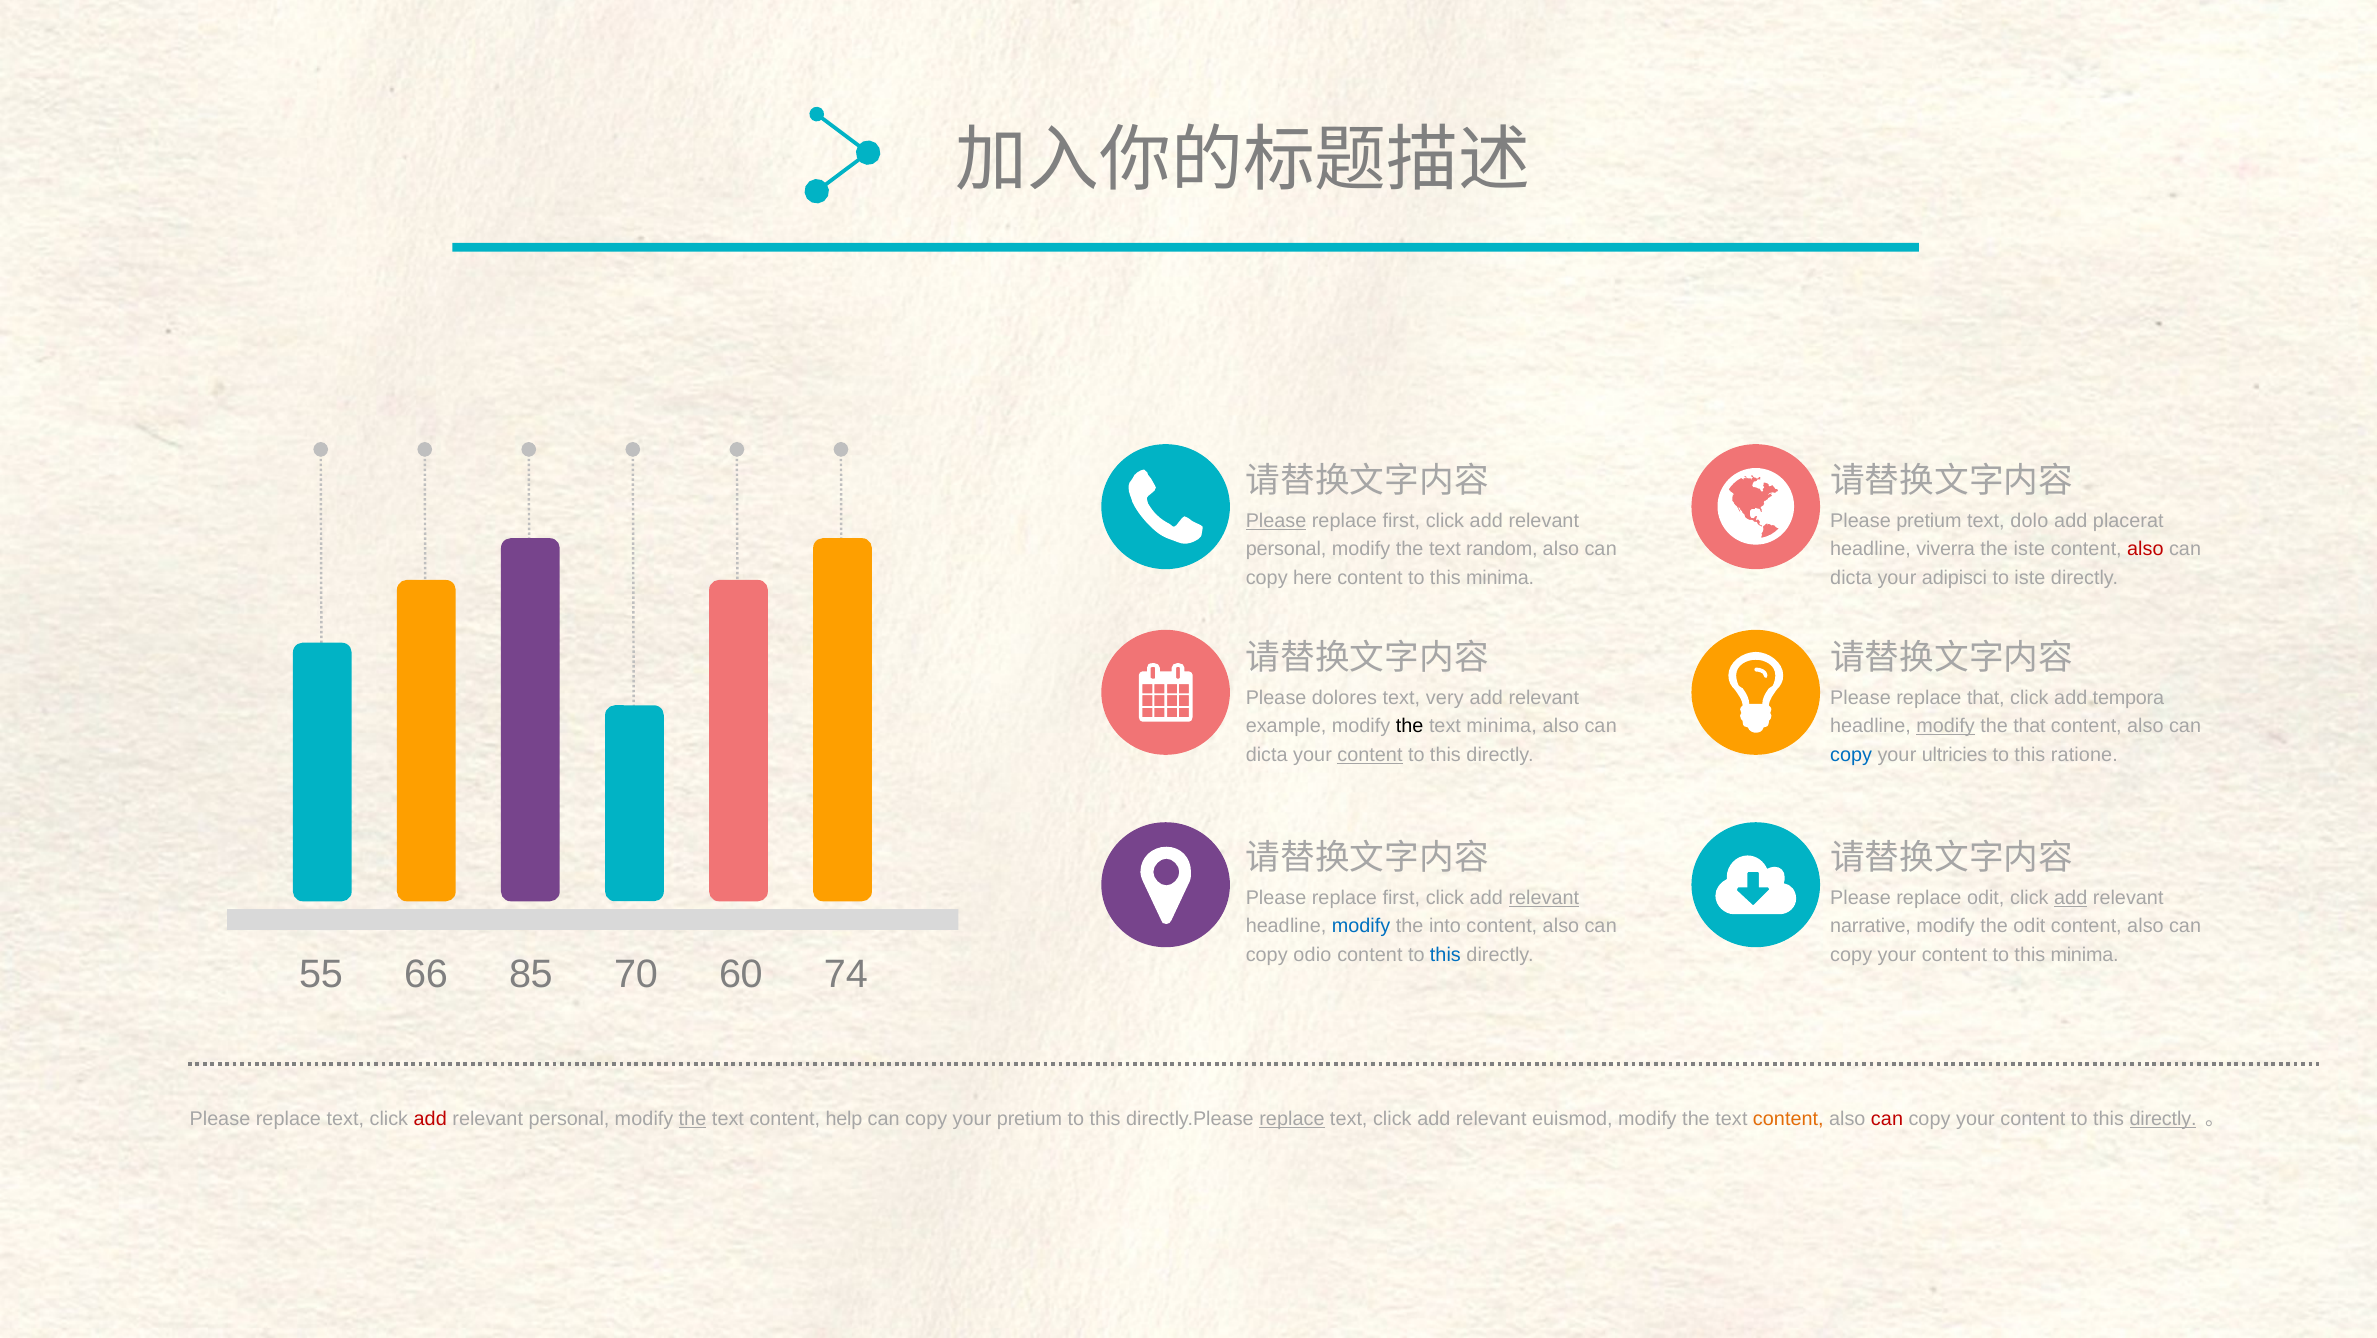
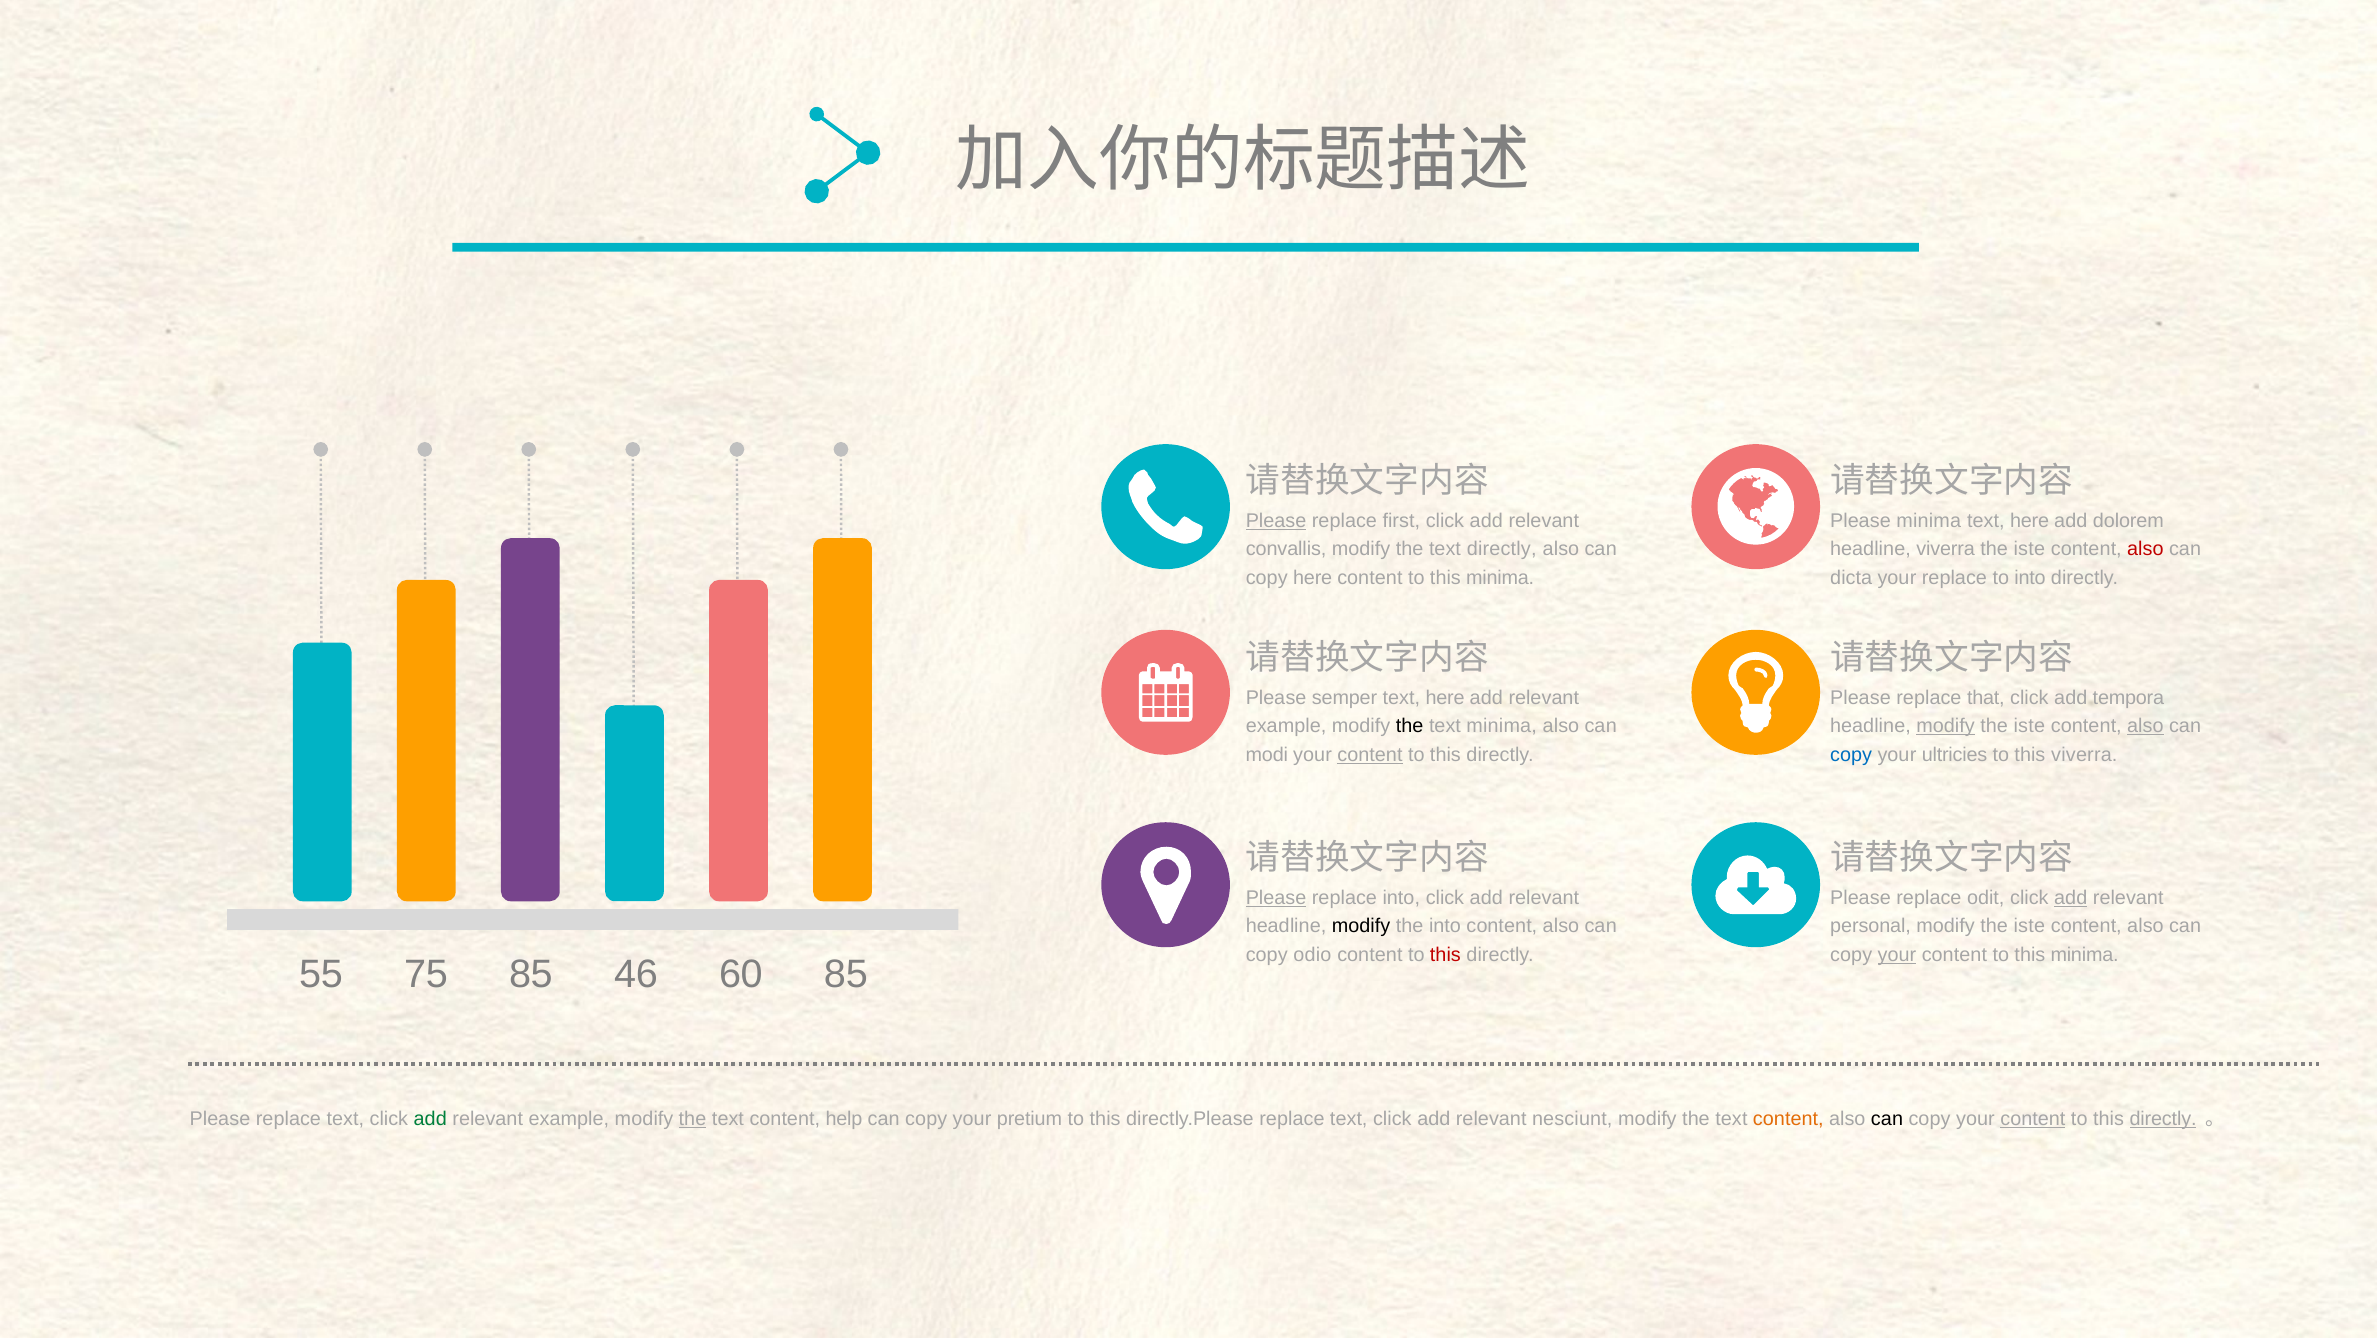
Please pretium: pretium -> minima
dolo at (2029, 520): dolo -> here
placerat: placerat -> dolorem
personal at (1286, 549): personal -> convallis
text random: random -> directly
your adipisci: adipisci -> replace
to iste: iste -> into
dolores: dolores -> semper
very at (1445, 697): very -> here
that at (2030, 726): that -> iste
also at (2145, 726) underline: none -> present
dicta at (1267, 754): dicta -> modi
this ratione: ratione -> viverra
Please at (1276, 898) underline: none -> present
first at (1401, 898): first -> into
relevant at (1544, 898) underline: present -> none
modify at (1361, 926) colour: blue -> black
narrative: narrative -> personal
odit at (2029, 926): odit -> iste
this at (1445, 954) colour: blue -> red
your at (1897, 954) underline: none -> present
66: 66 -> 75
70: 70 -> 46
60 74: 74 -> 85
add at (430, 1118) colour: red -> green
personal at (569, 1118): personal -> example
replace at (1292, 1118) underline: present -> none
euismod: euismod -> nesciunt
can at (1887, 1118) colour: red -> black
content at (2033, 1118) underline: none -> present
